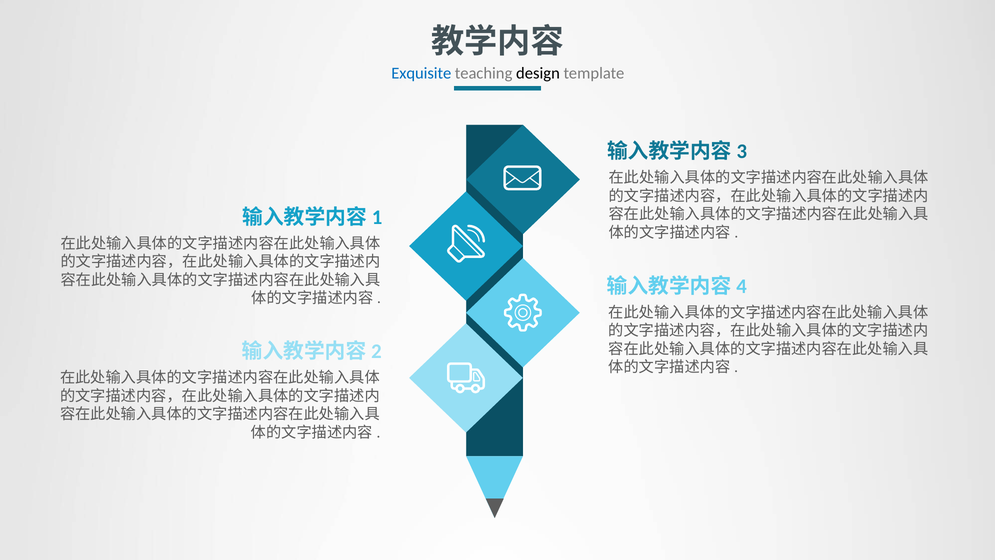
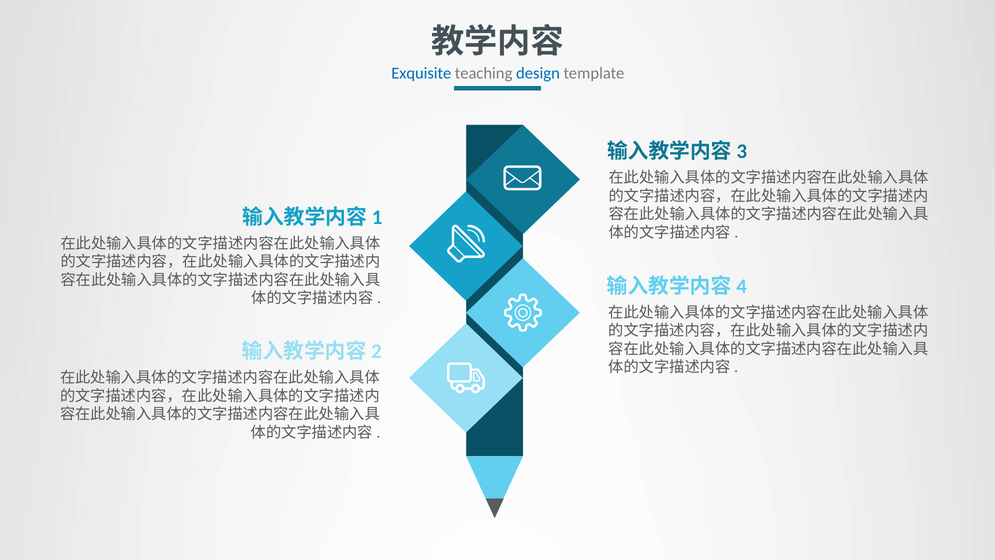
design colour: black -> blue
